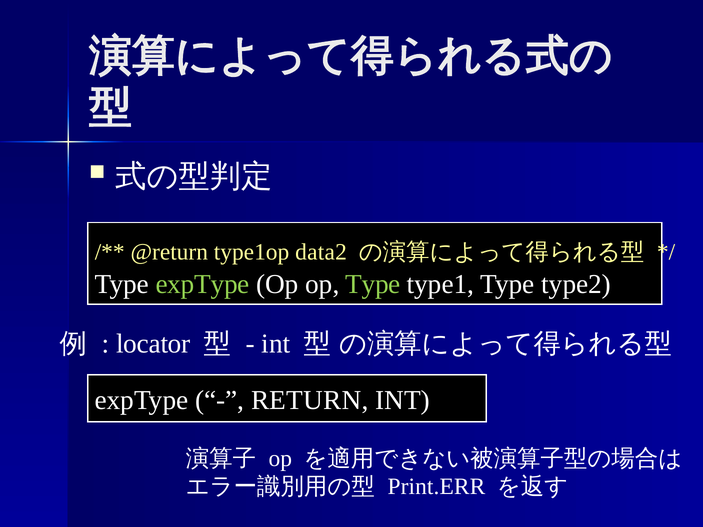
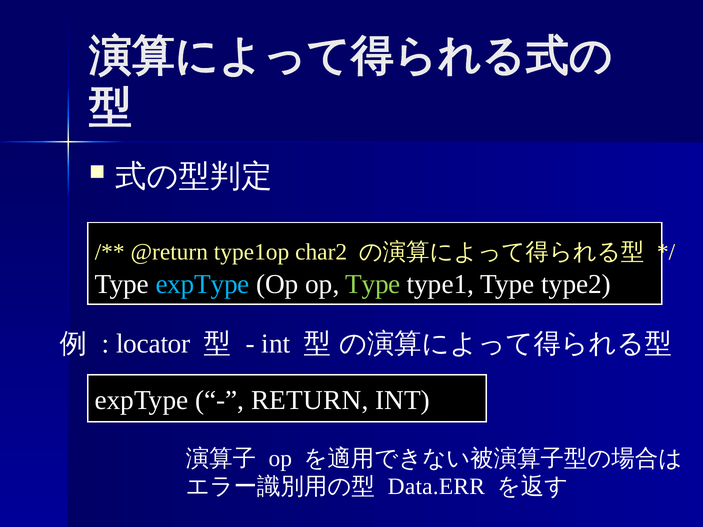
data2: data2 -> char2
expType at (203, 284) colour: light green -> light blue
Print.ERR: Print.ERR -> Data.ERR
